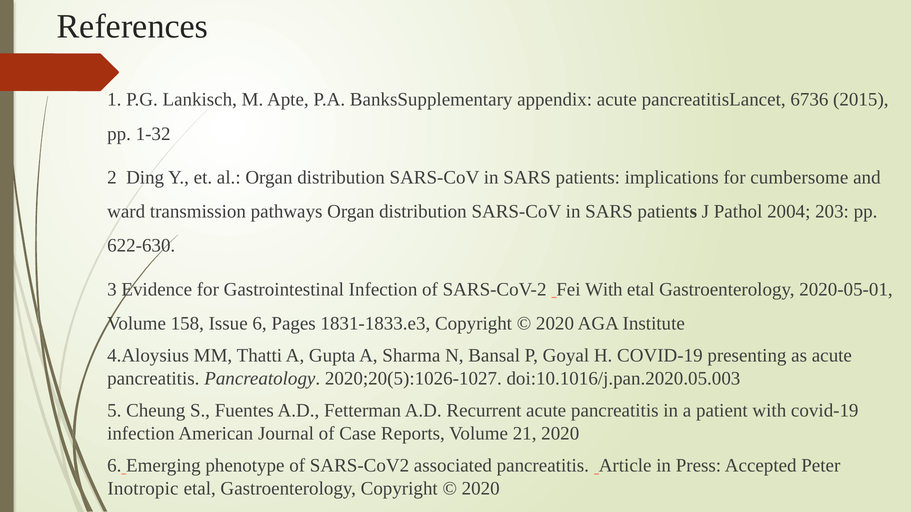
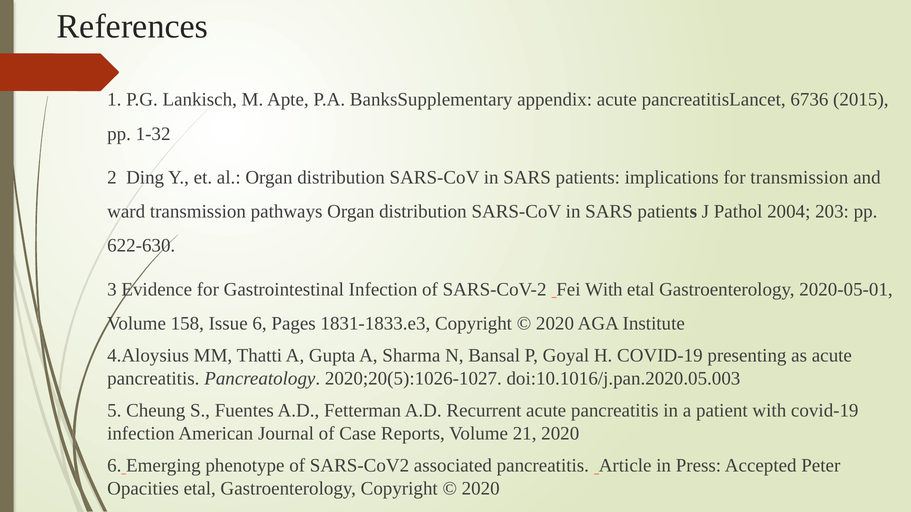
for cumbersome: cumbersome -> transmission
Inotropic: Inotropic -> Opacities
